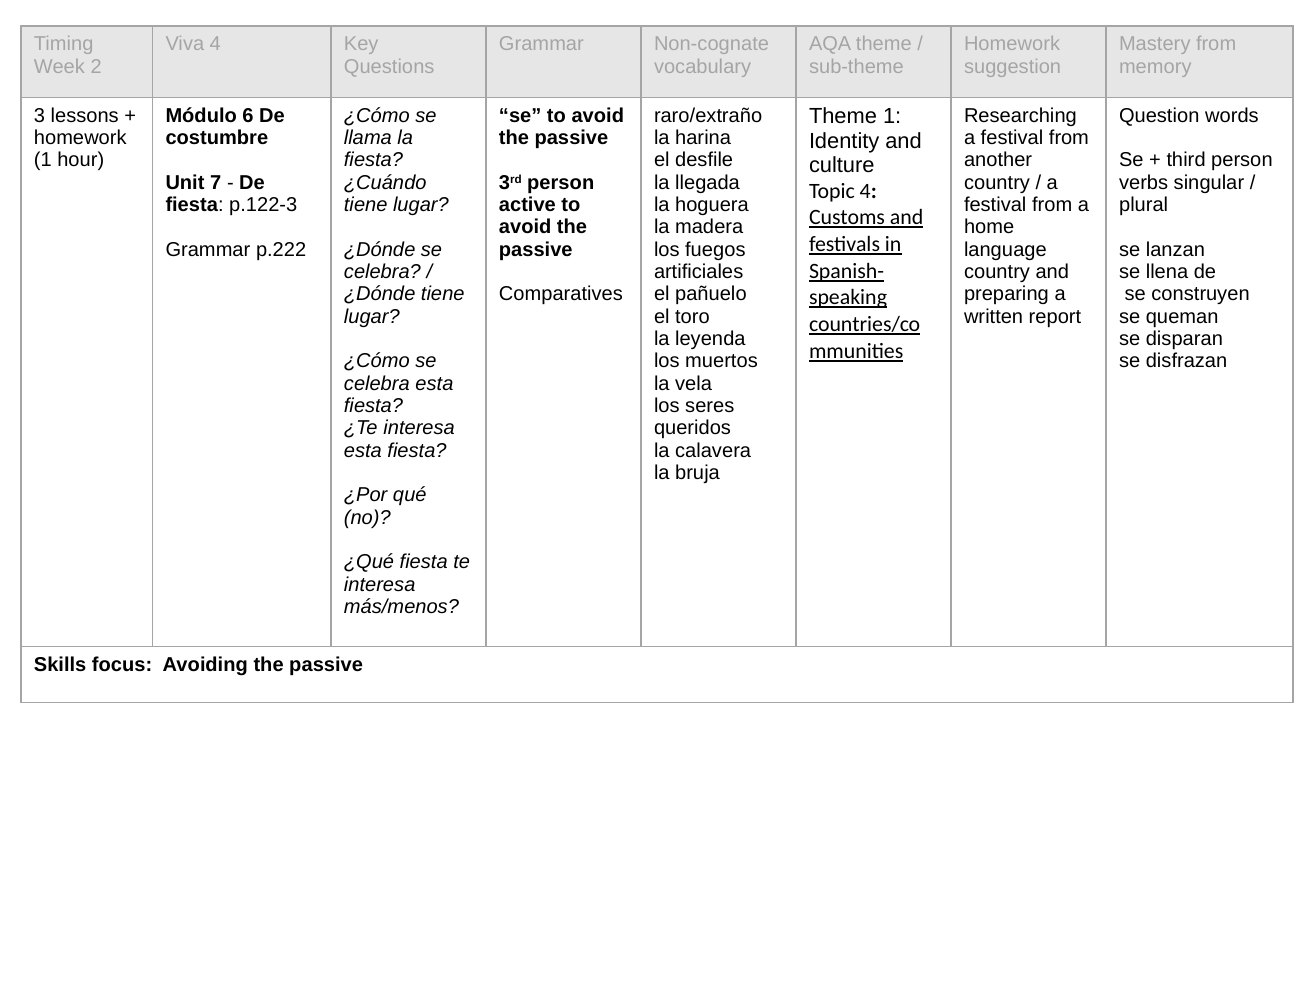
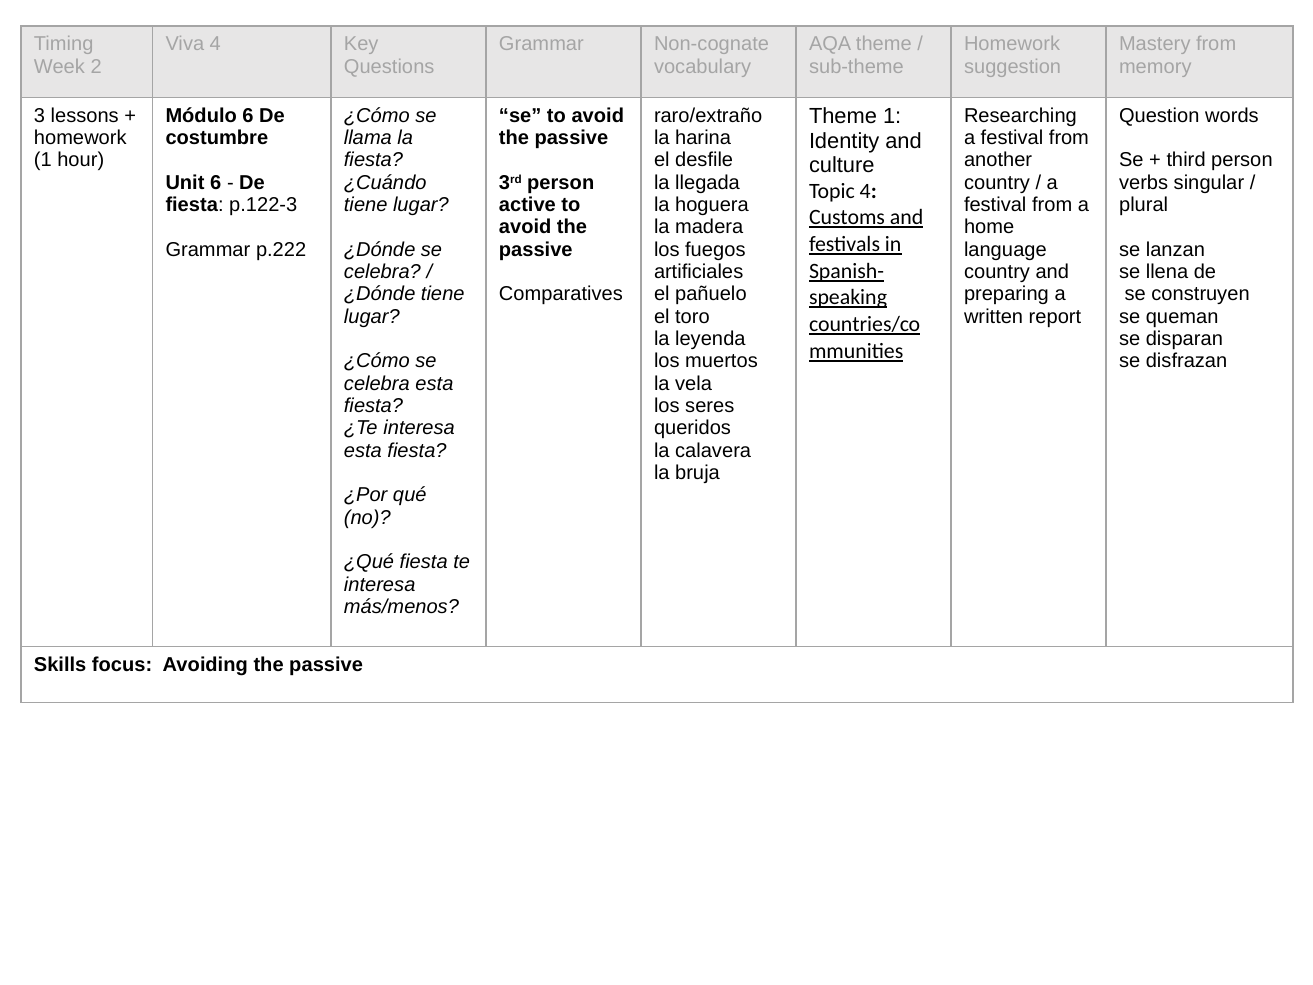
Unit 7: 7 -> 6
